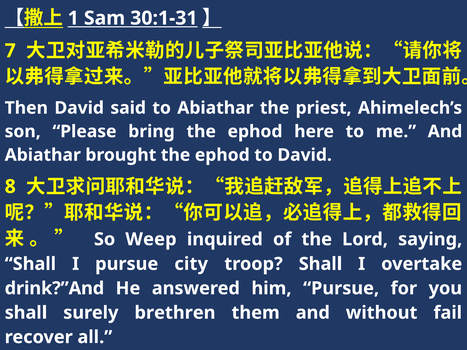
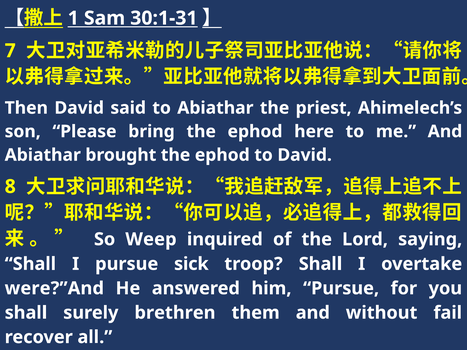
city: city -> sick
drink?”And: drink?”And -> were?”And
